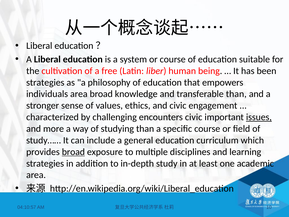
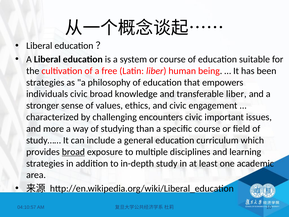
individuals area: area -> civic
transferable than: than -> liber
issues underline: present -> none
